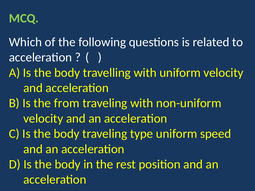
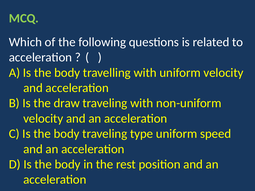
from: from -> draw
